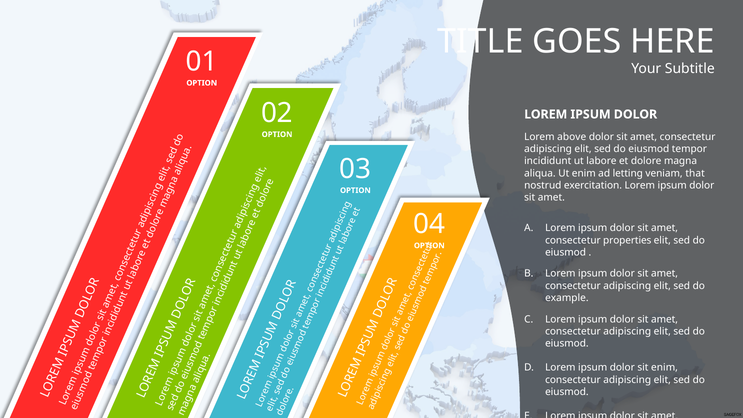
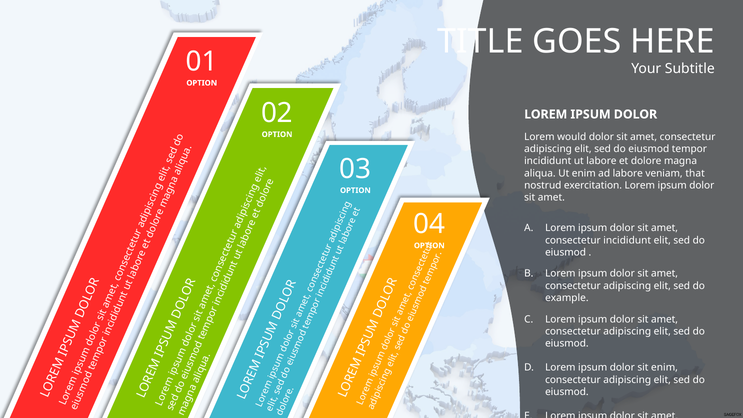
above: above -> would
ad letting: letting -> labore
consectetur properties: properties -> incididunt
